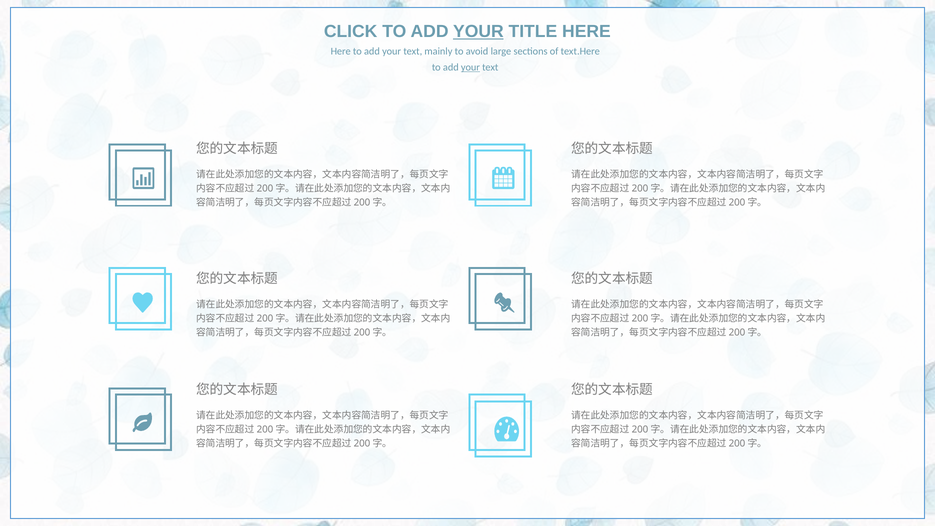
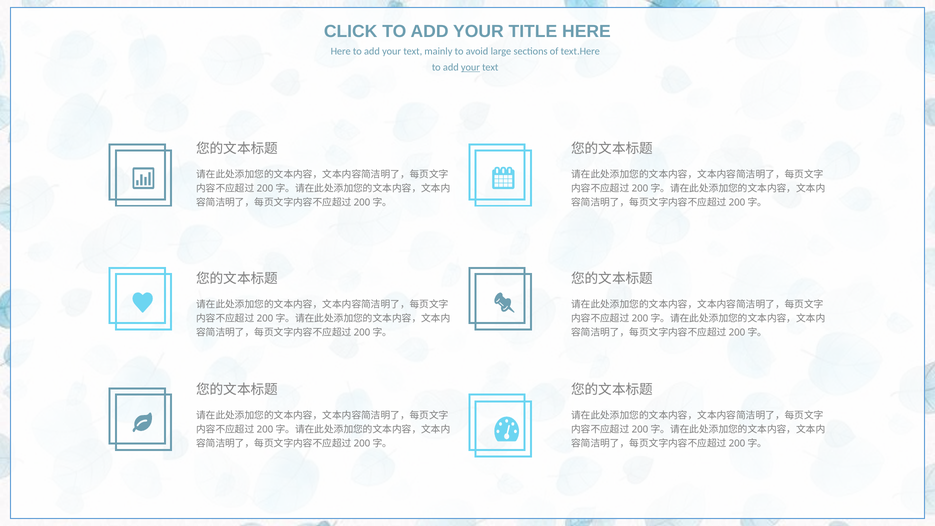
YOUR at (478, 31) underline: present -> none
